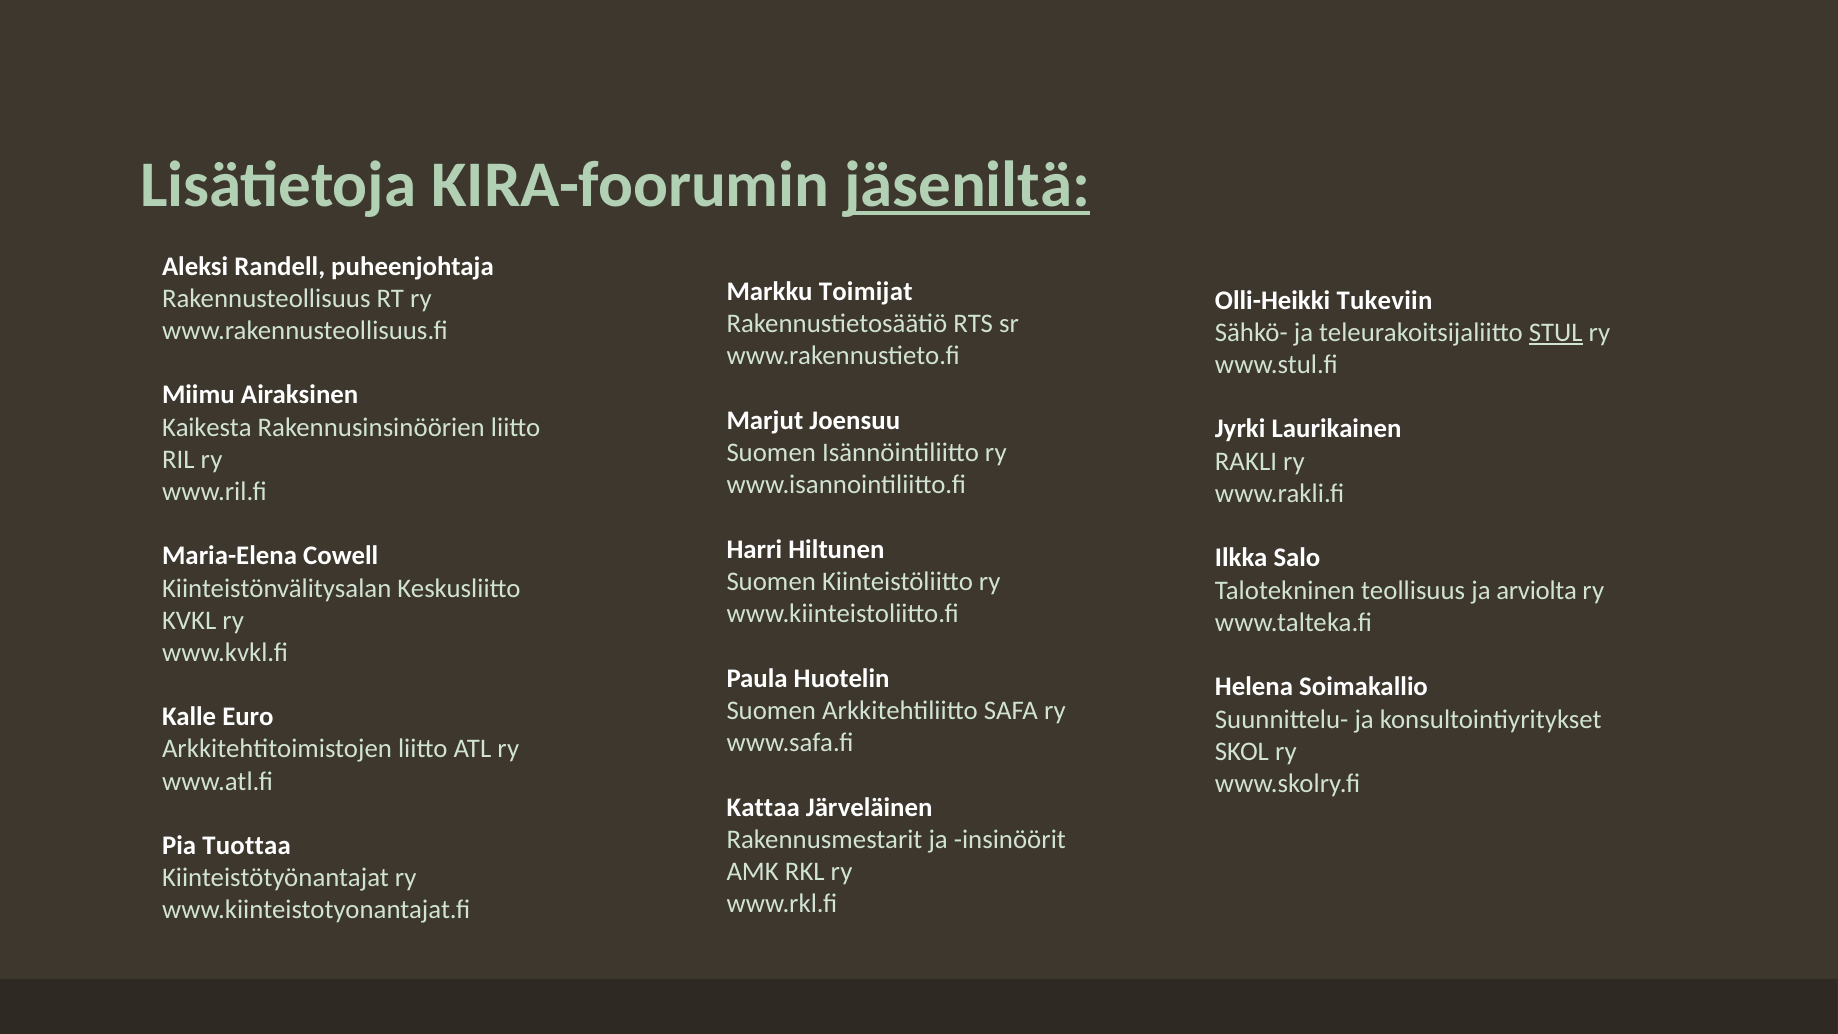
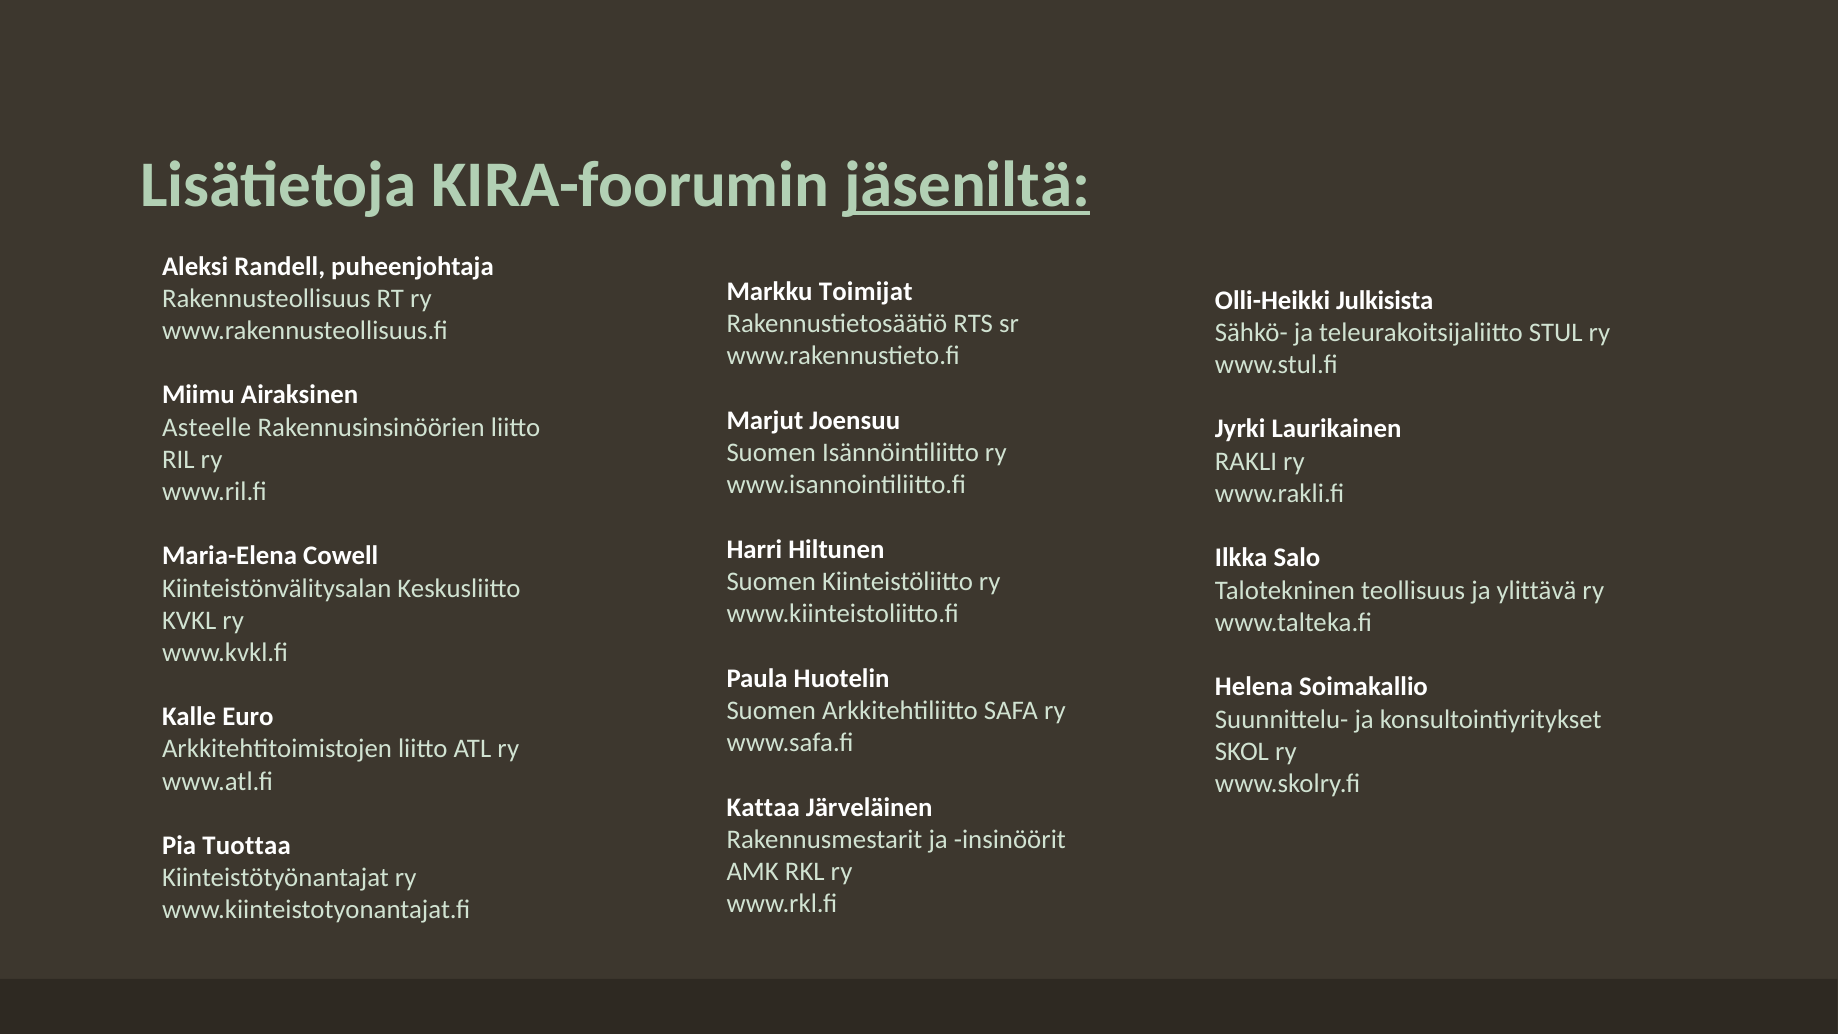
Tukeviin: Tukeviin -> Julkisista
STUL underline: present -> none
Kaikesta: Kaikesta -> Asteelle
arviolta: arviolta -> ylittävä
